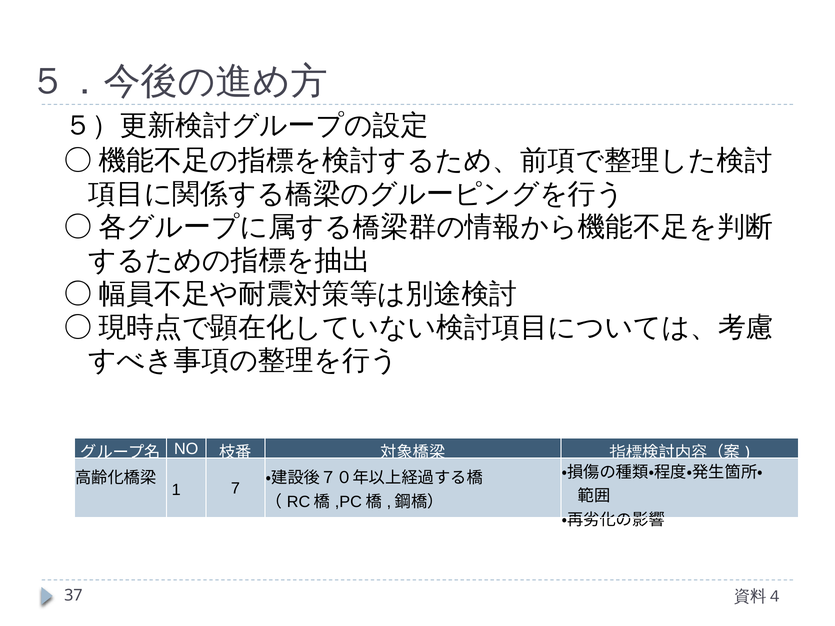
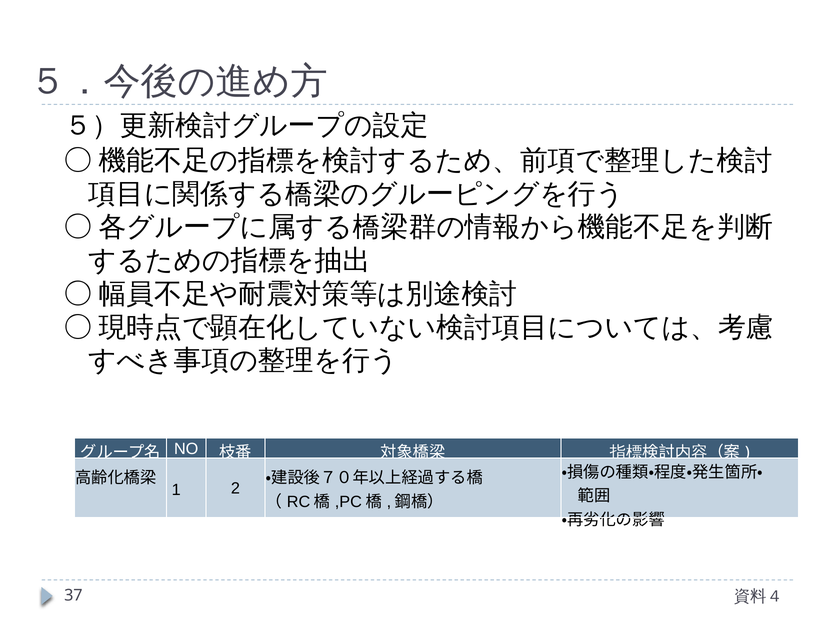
7: 7 -> 2
